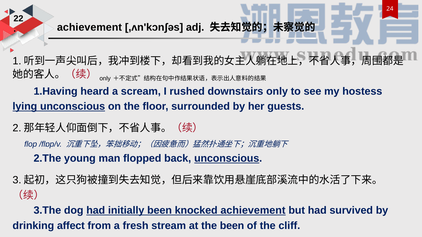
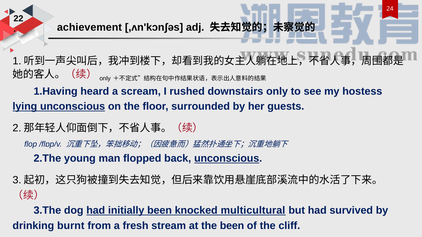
knocked achievement: achievement -> multicultural
affect: affect -> burnt
